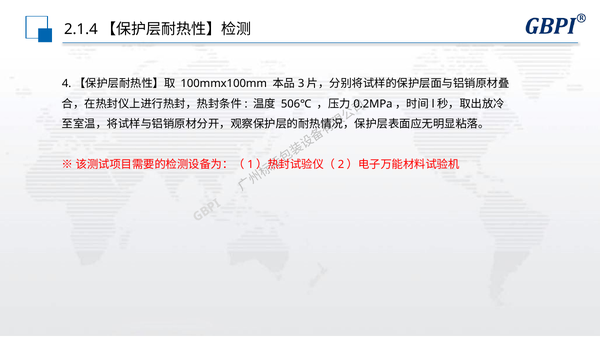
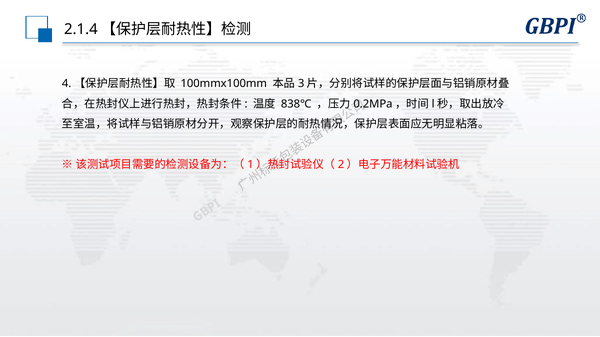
506℃: 506℃ -> 838℃
